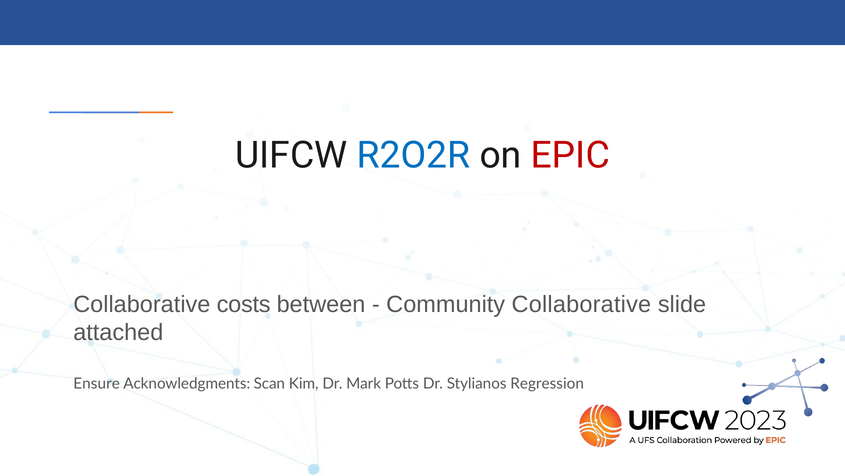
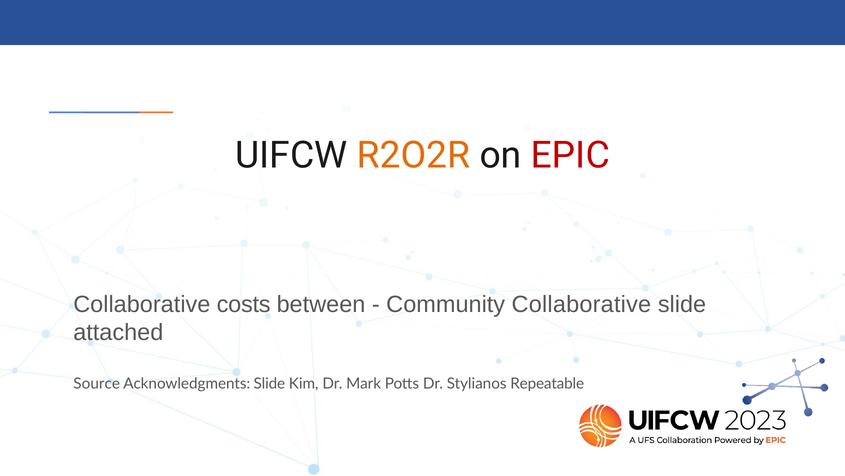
R2O2R colour: blue -> orange
Ensure: Ensure -> Source
Acknowledgments Scan: Scan -> Slide
Regression: Regression -> Repeatable
